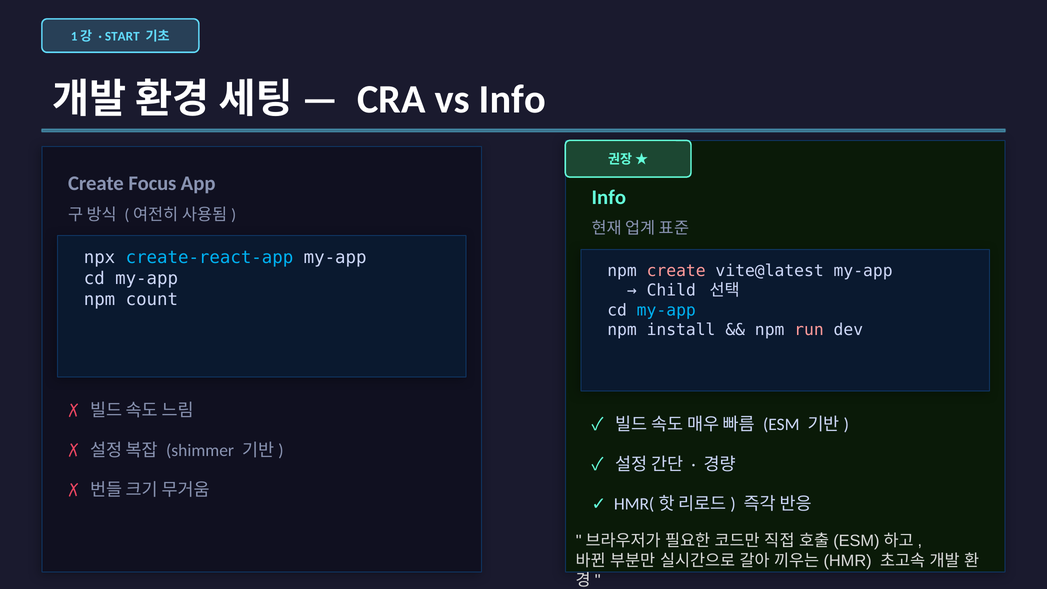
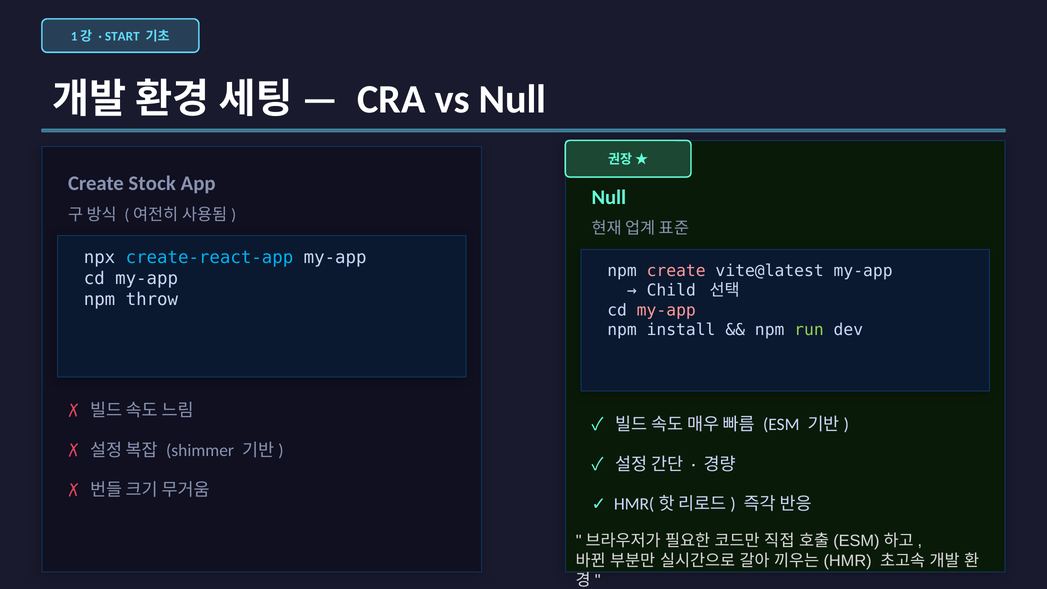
vs Info: Info -> Null
Focus: Focus -> Stock
Info at (609, 197): Info -> Null
count: count -> throw
my-app at (666, 310) colour: light blue -> pink
run colour: pink -> light green
